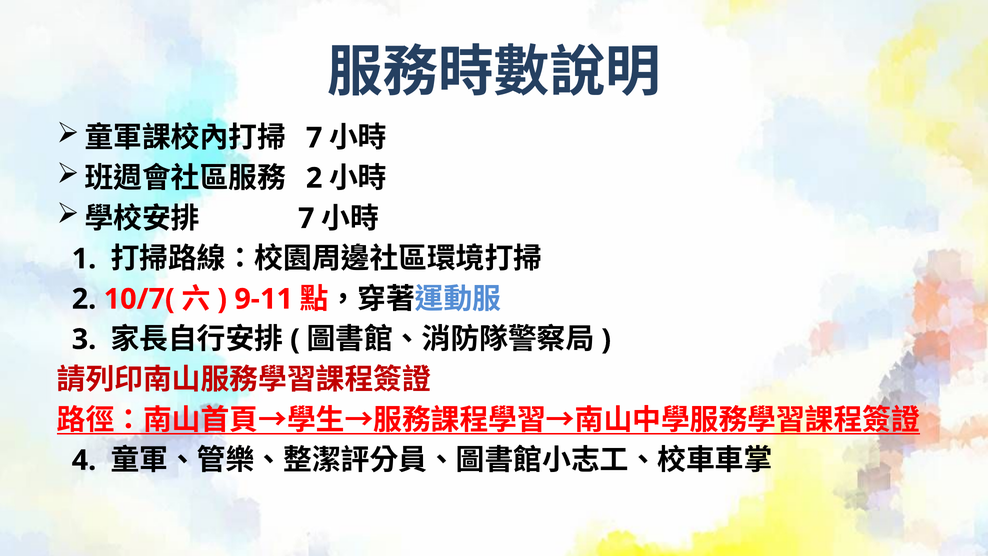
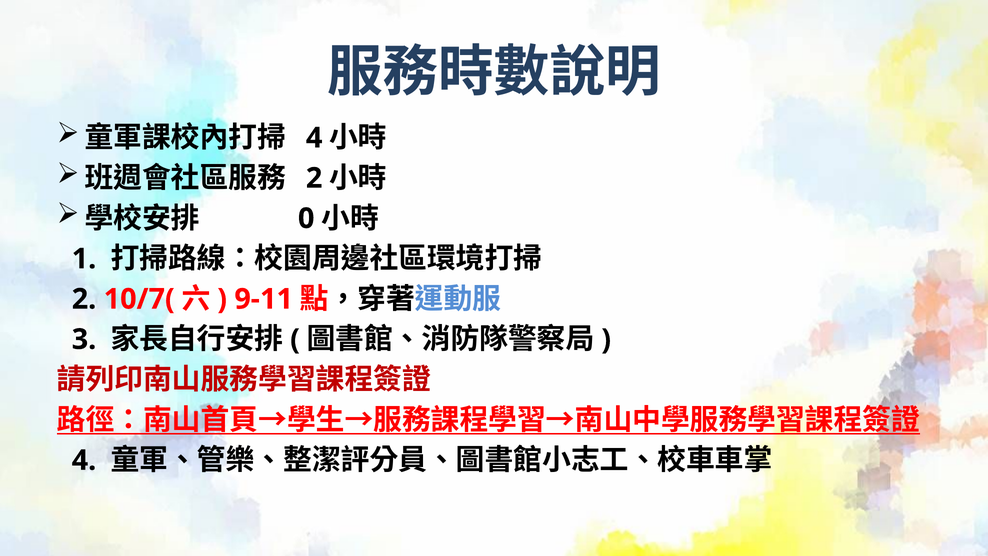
7 at (314, 138): 7 -> 4
7 at (306, 218): 7 -> 0
